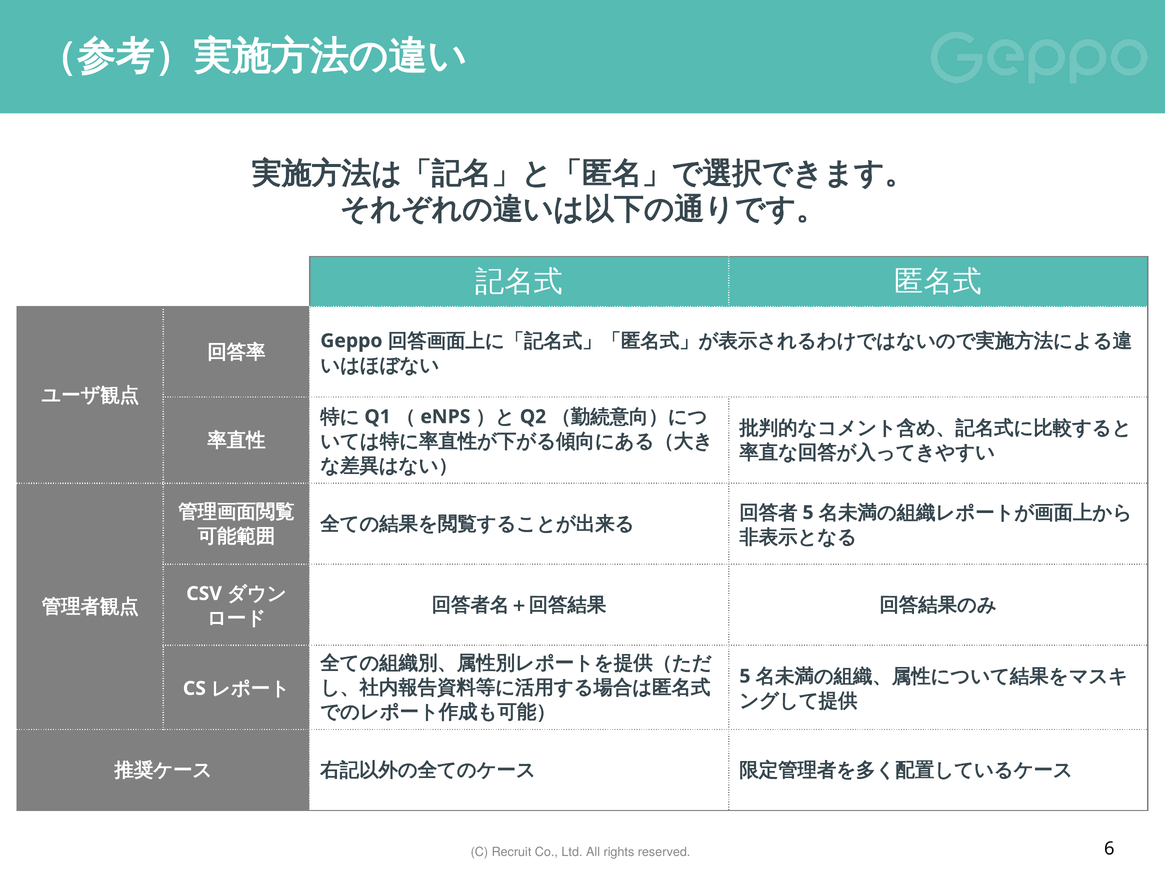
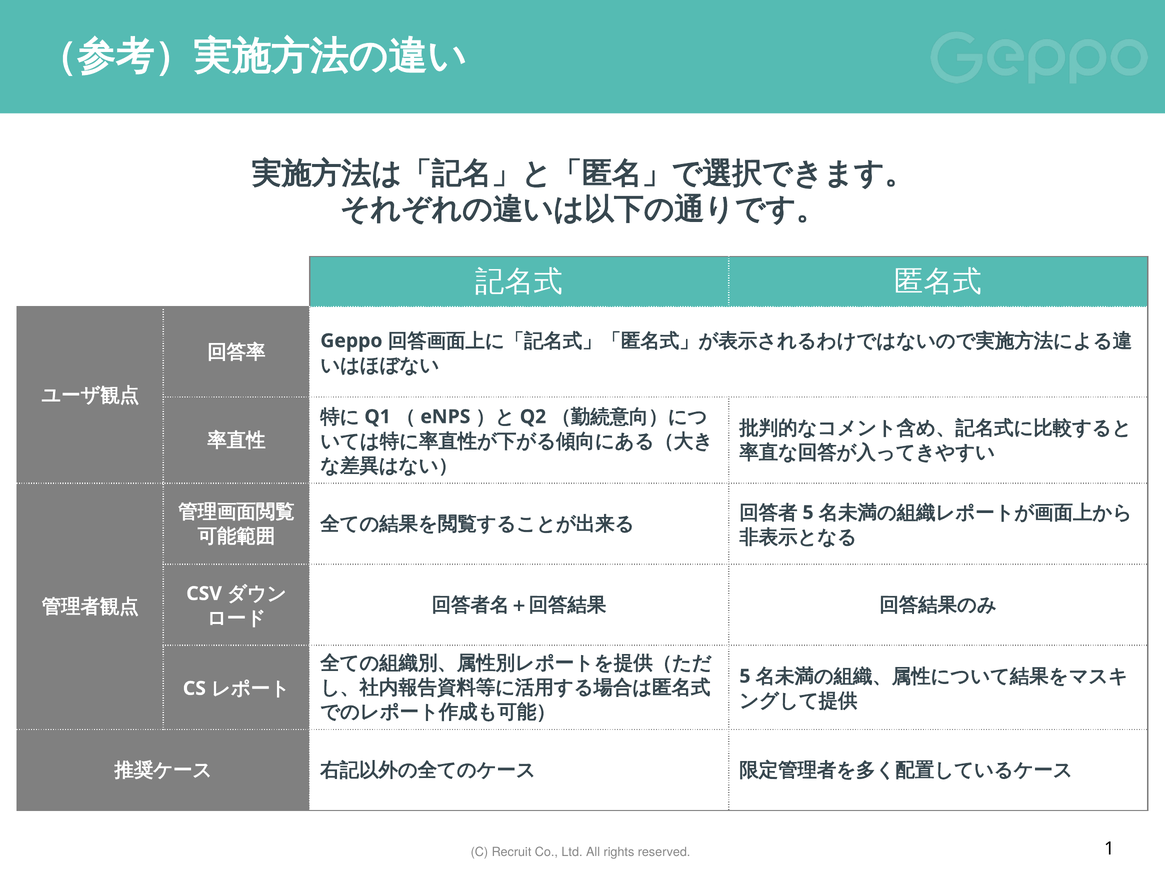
6: 6 -> 1
